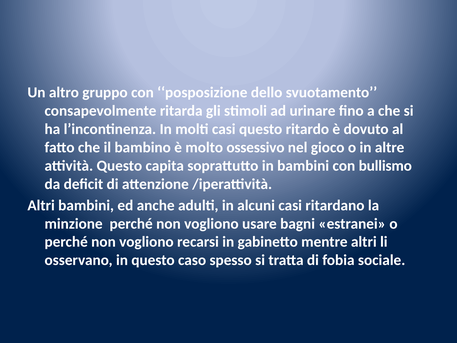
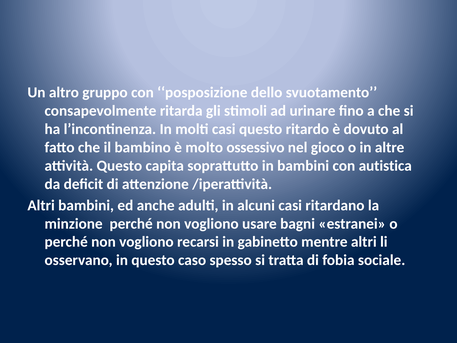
bullismo: bullismo -> autistica
